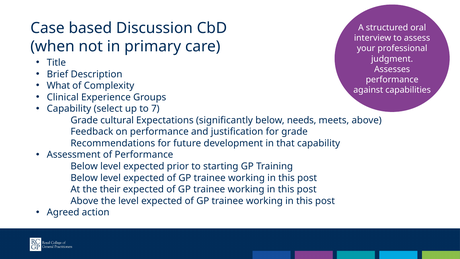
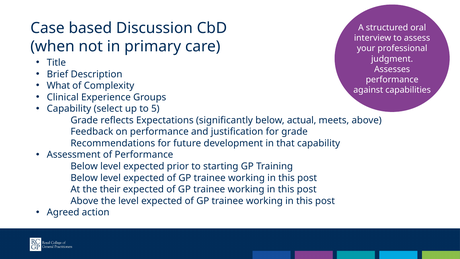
7: 7 -> 5
cultural: cultural -> reflects
needs: needs -> actual
